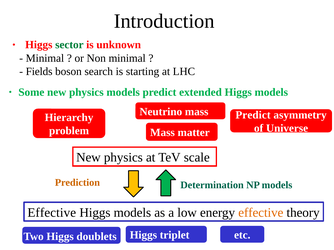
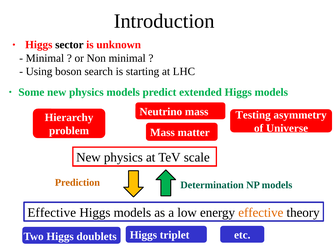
sector colour: green -> black
Fields: Fields -> Using
Predict at (253, 115): Predict -> Testing
